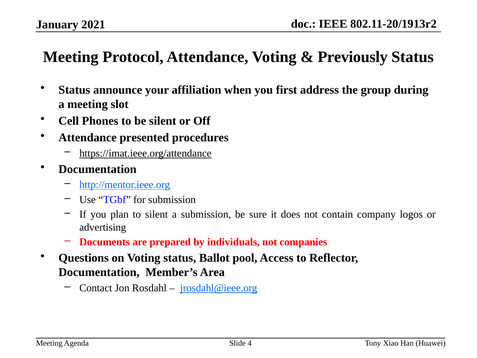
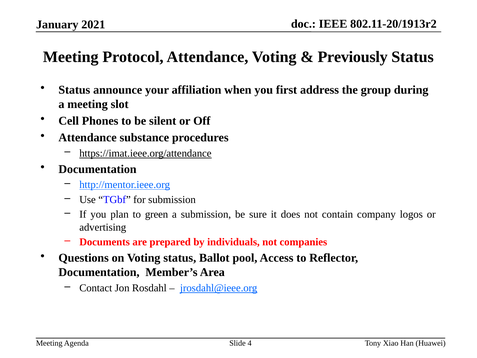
presented: presented -> substance
to silent: silent -> green
